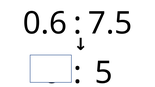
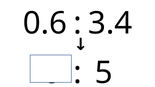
7.5: 7.5 -> 3.4
